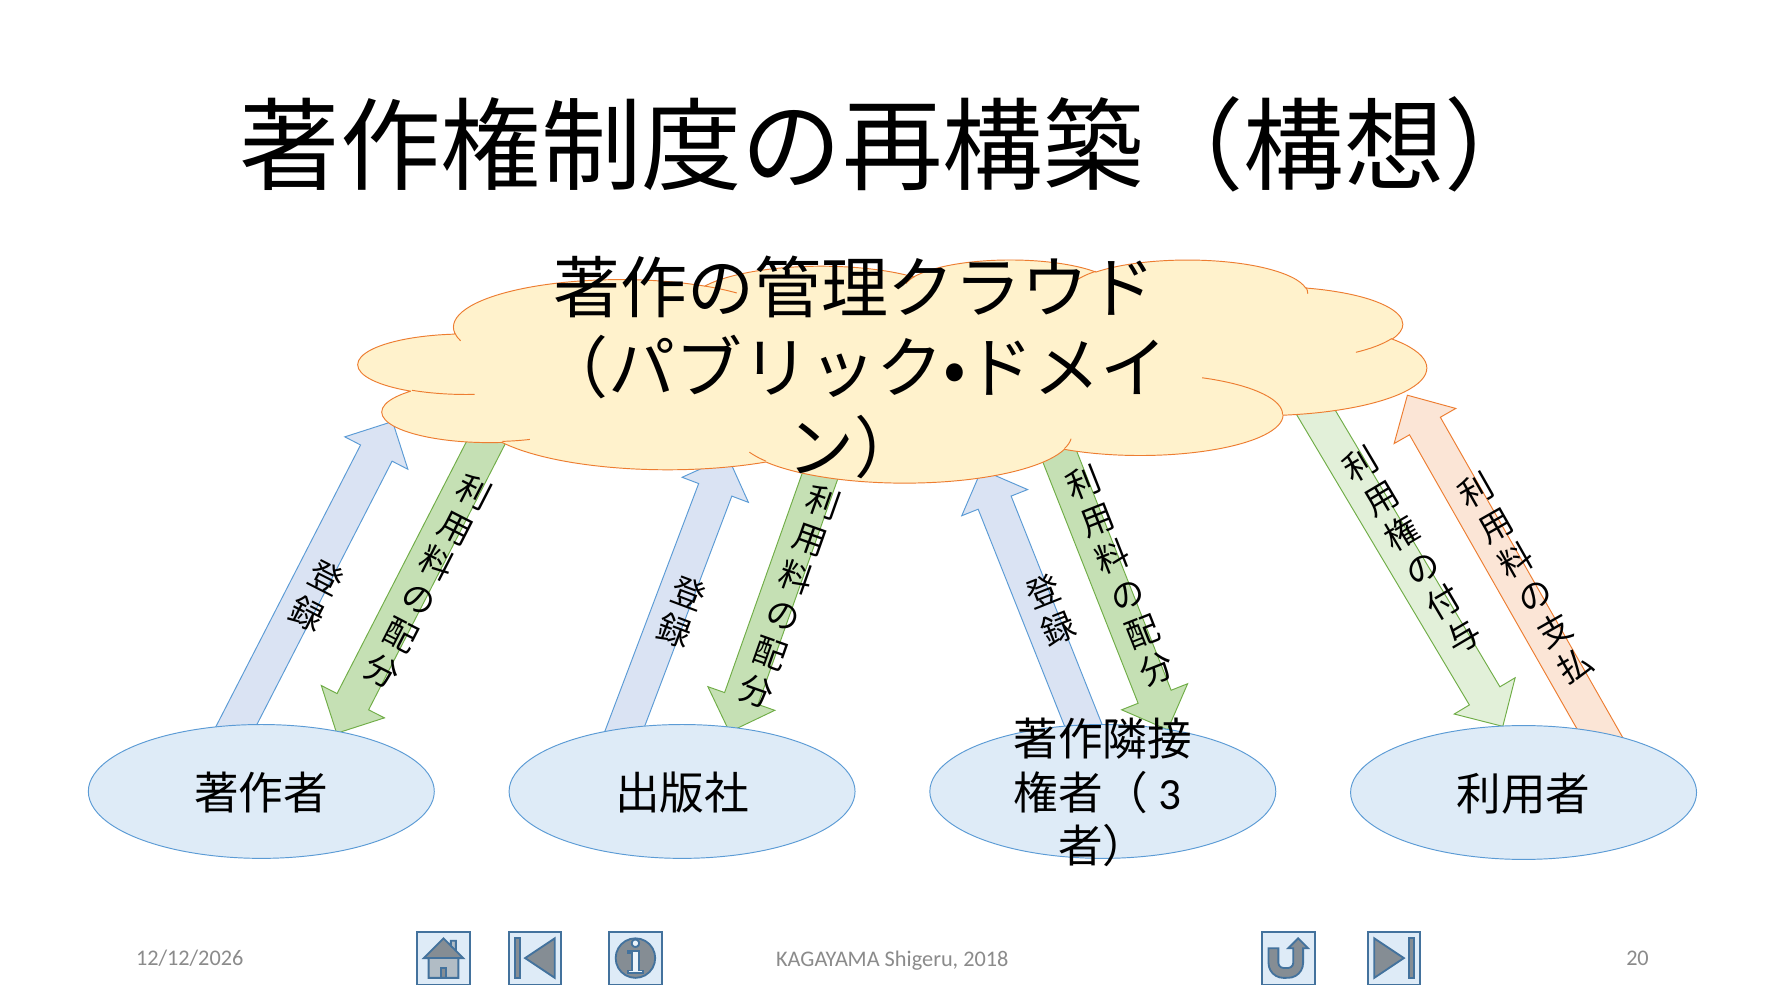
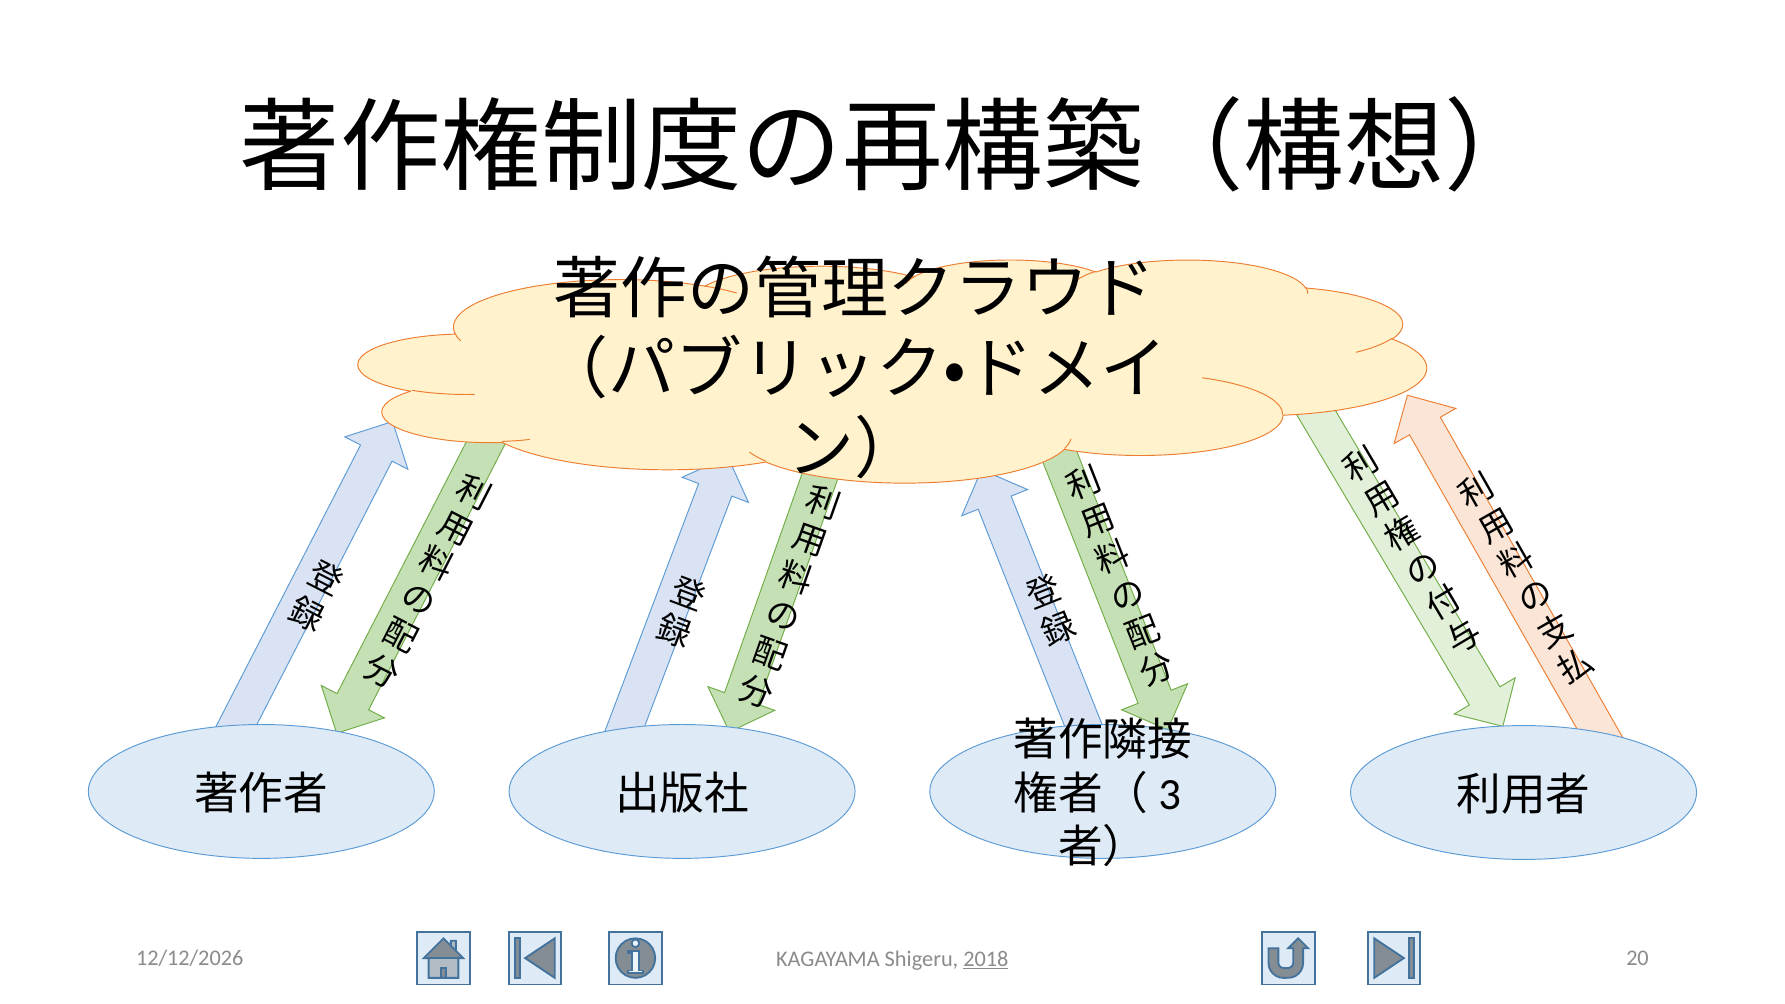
2018 underline: none -> present
